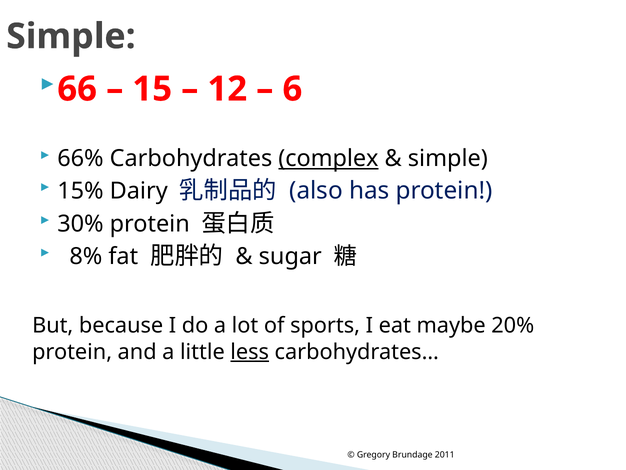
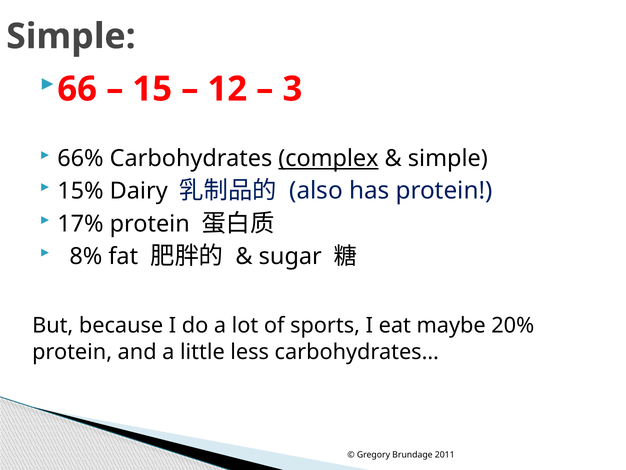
6: 6 -> 3
30%: 30% -> 17%
less underline: present -> none
